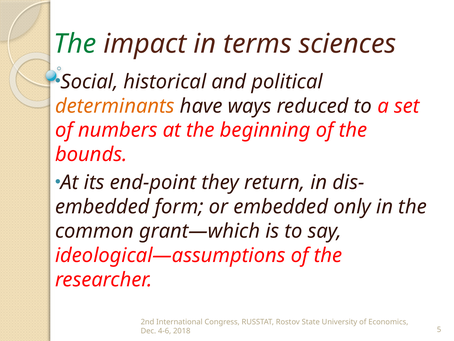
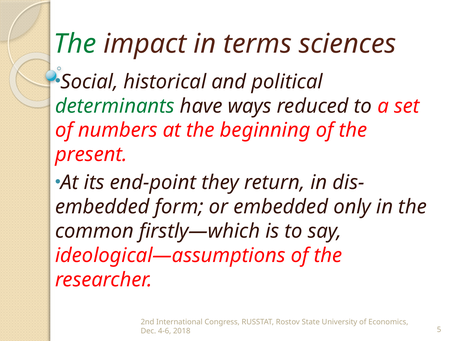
determinants colour: orange -> green
bounds: bounds -> present
grant—which: grant—which -> firstly—which
